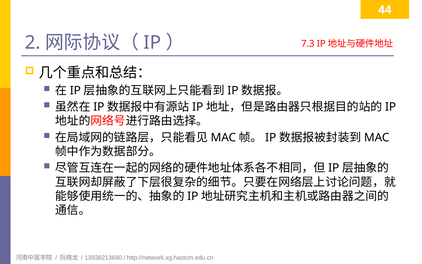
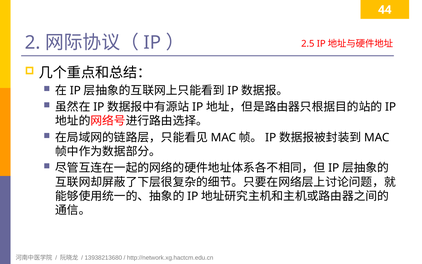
7.3: 7.3 -> 2.5
